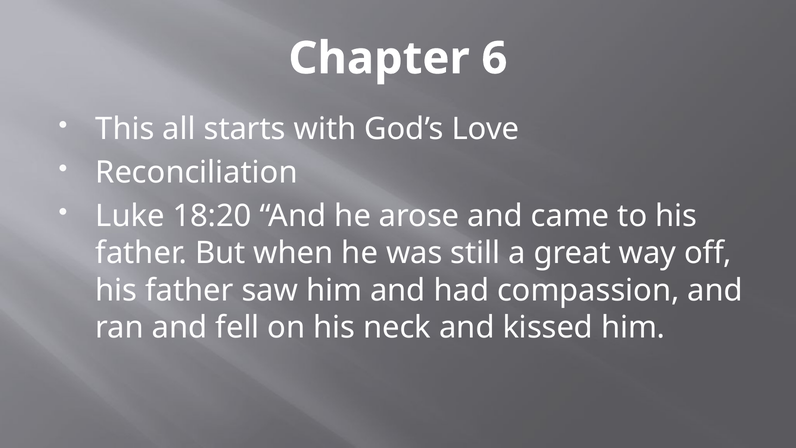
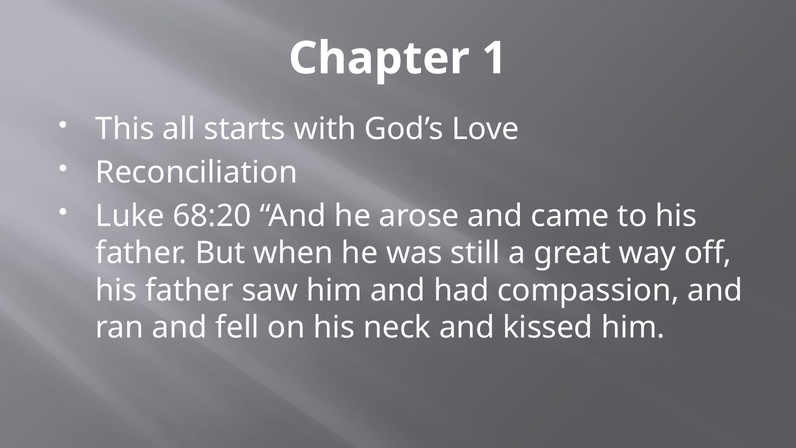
6: 6 -> 1
18:20: 18:20 -> 68:20
